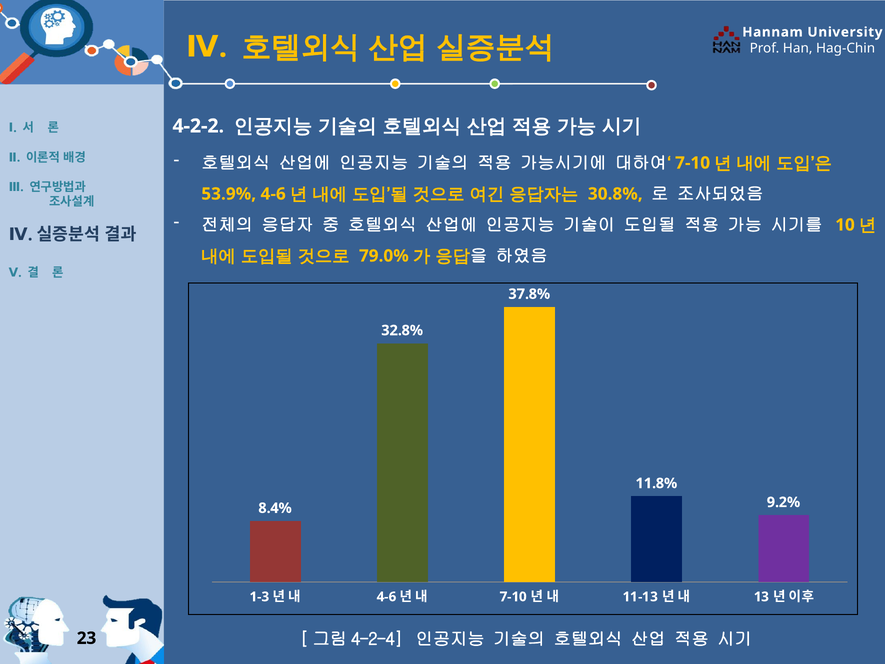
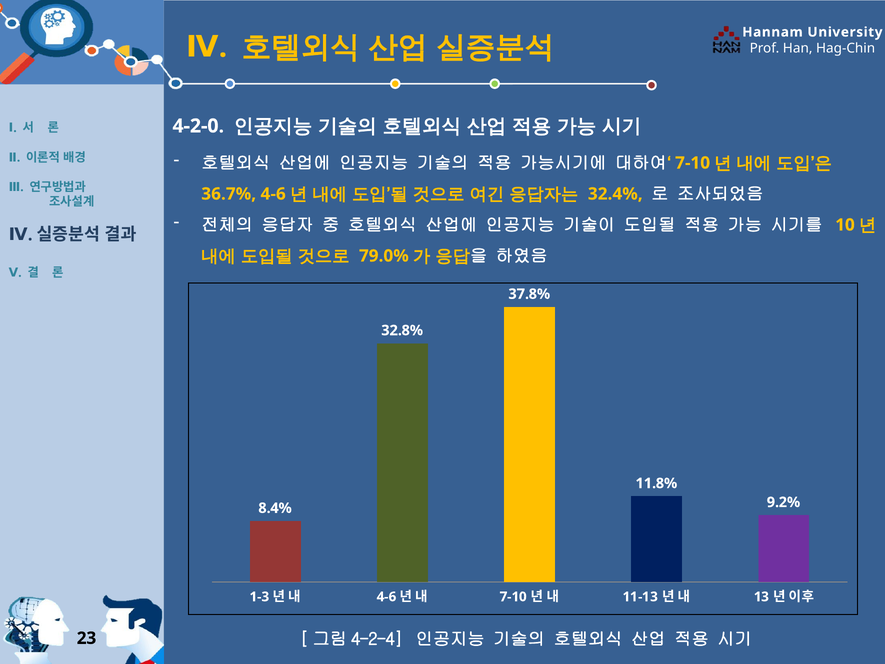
4-2-2: 4-2-2 -> 4-2-0
53.9%: 53.9% -> 36.7%
30.8%: 30.8% -> 32.4%
